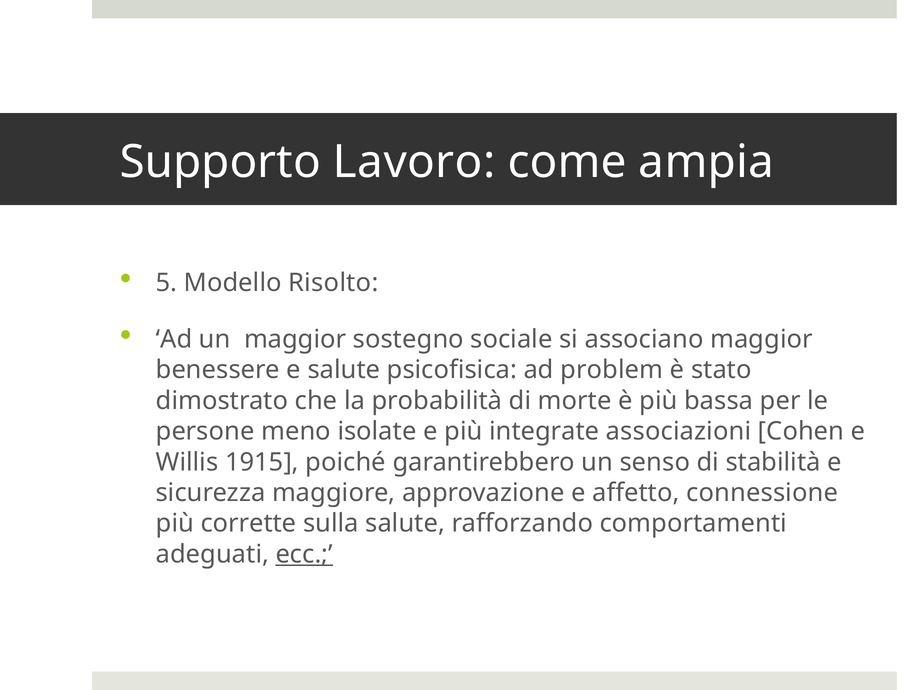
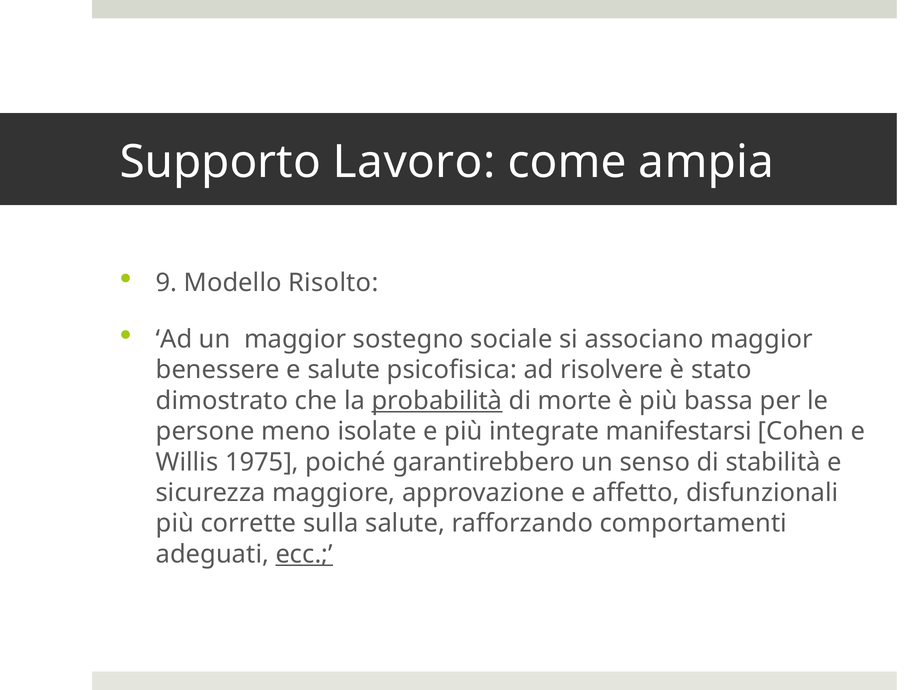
5: 5 -> 9
problem: problem -> risolvere
probabilità underline: none -> present
associazioni: associazioni -> manifestarsi
1915: 1915 -> 1975
connessione: connessione -> disfunzionali
